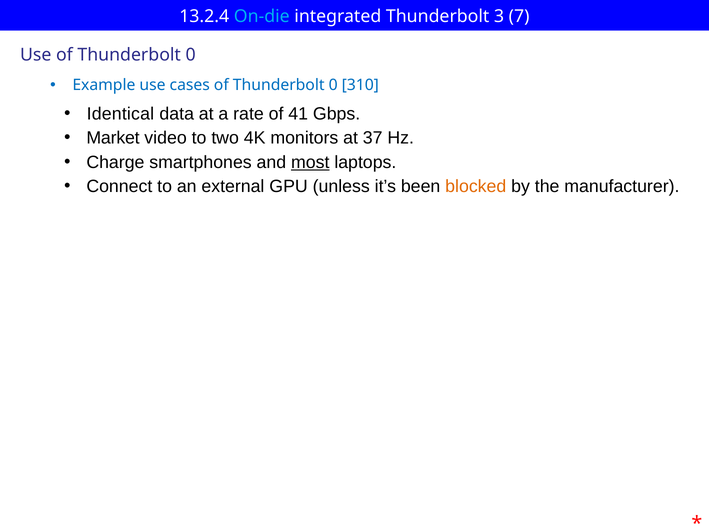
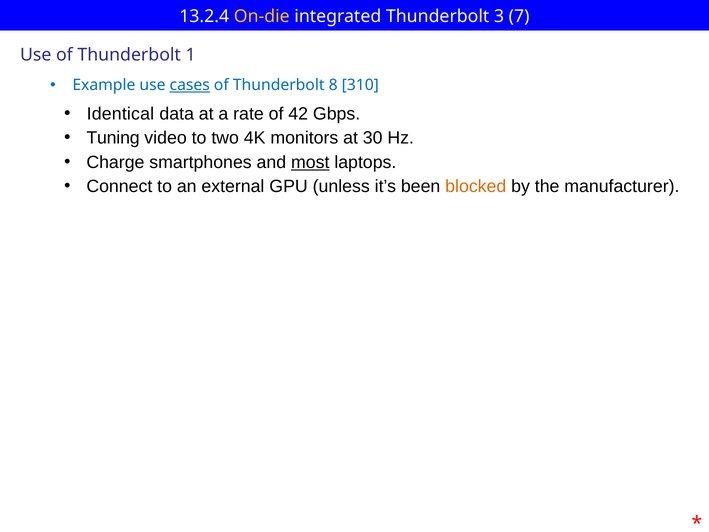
On-die colour: light blue -> yellow
Use of Thunderbolt 0: 0 -> 1
cases underline: none -> present
0 at (333, 85): 0 -> 8
41: 41 -> 42
Market: Market -> Tuning
37: 37 -> 30
